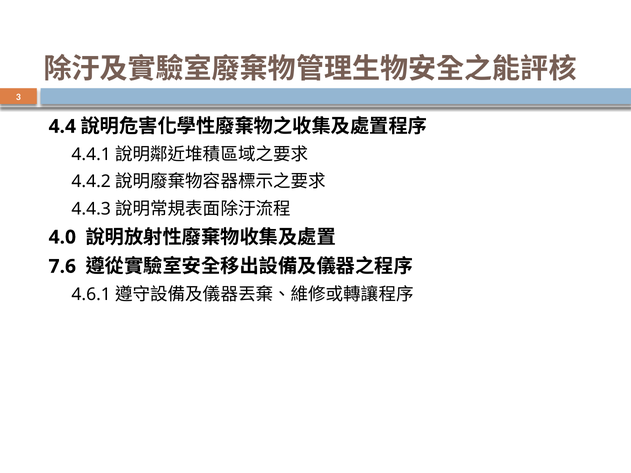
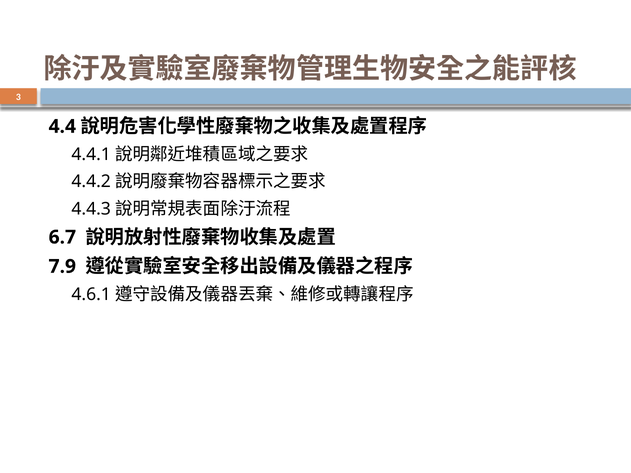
4.0: 4.0 -> 6.7
7.6: 7.6 -> 7.9
